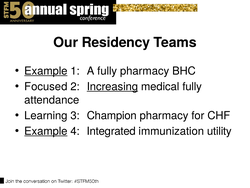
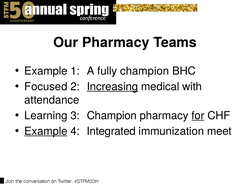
Our Residency: Residency -> Pharmacy
Example at (46, 71) underline: present -> none
fully pharmacy: pharmacy -> champion
medical fully: fully -> with
for underline: none -> present
utility: utility -> meet
